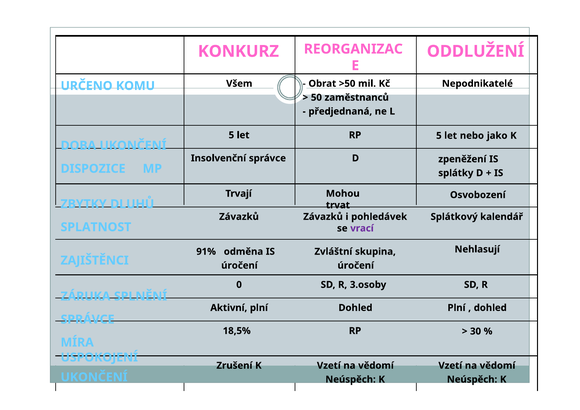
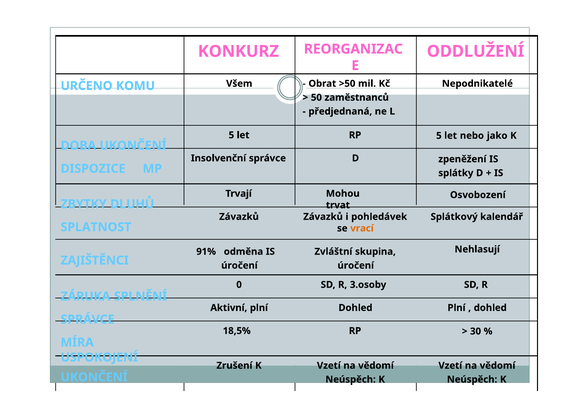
vrací colour: purple -> orange
